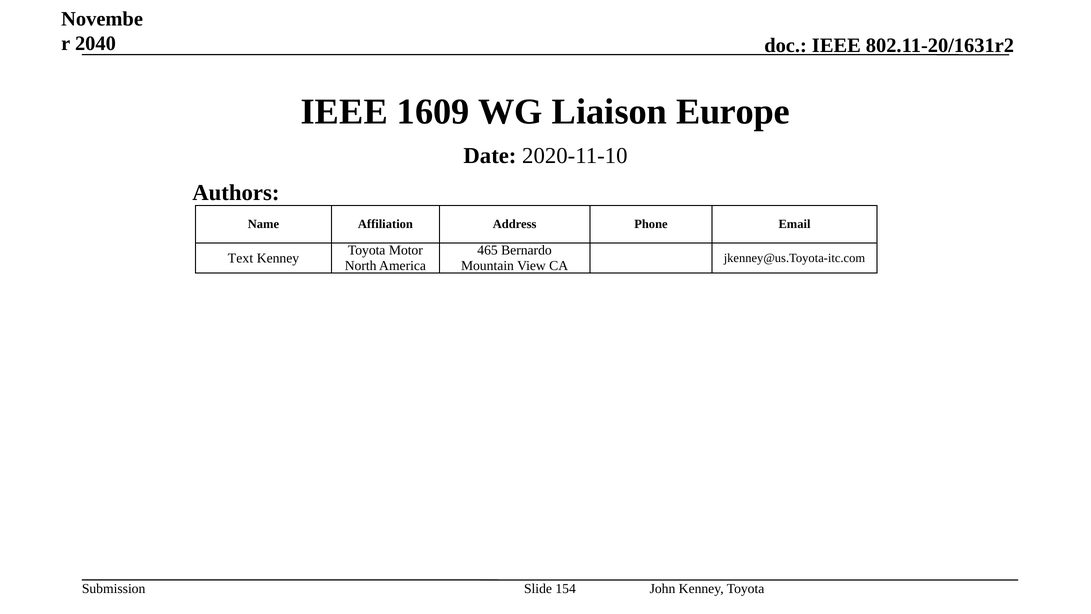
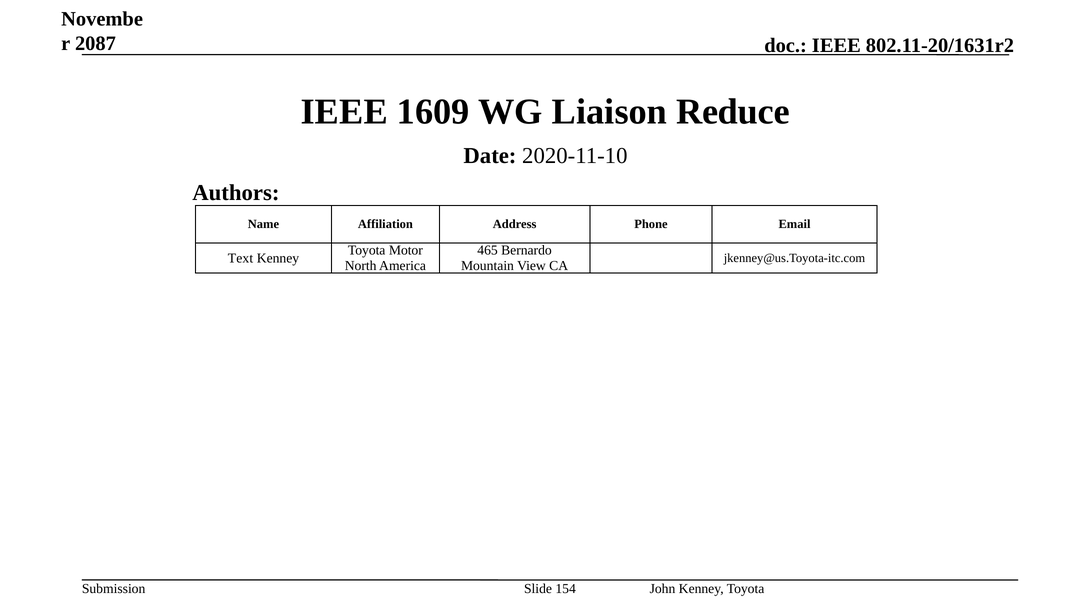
2040: 2040 -> 2087
Europe: Europe -> Reduce
